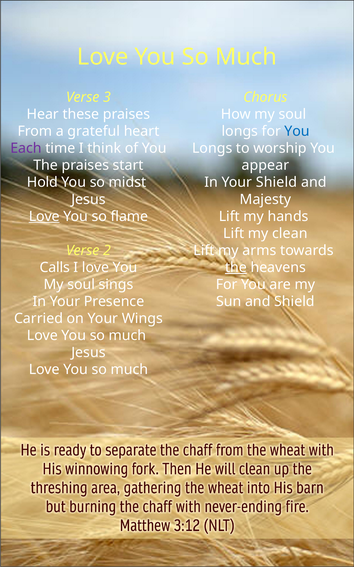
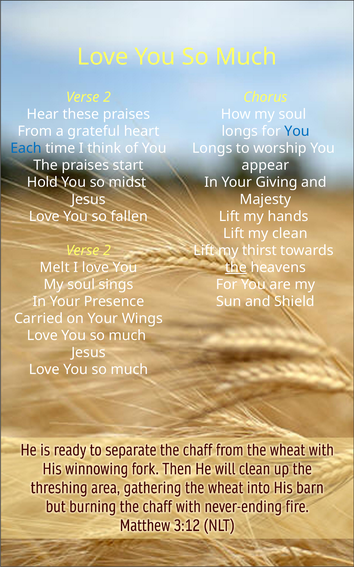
3 at (107, 97): 3 -> 2
Each colour: purple -> blue
Your Shield: Shield -> Giving
Love at (44, 216) underline: present -> none
flame: flame -> fallen
arms: arms -> thirst
Calls: Calls -> Melt
